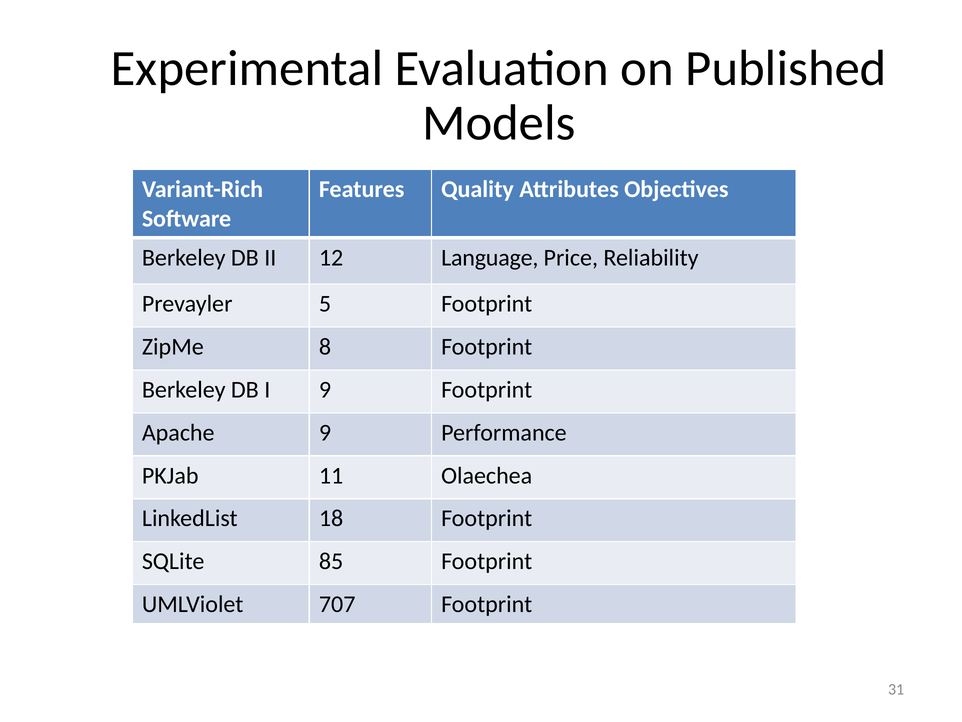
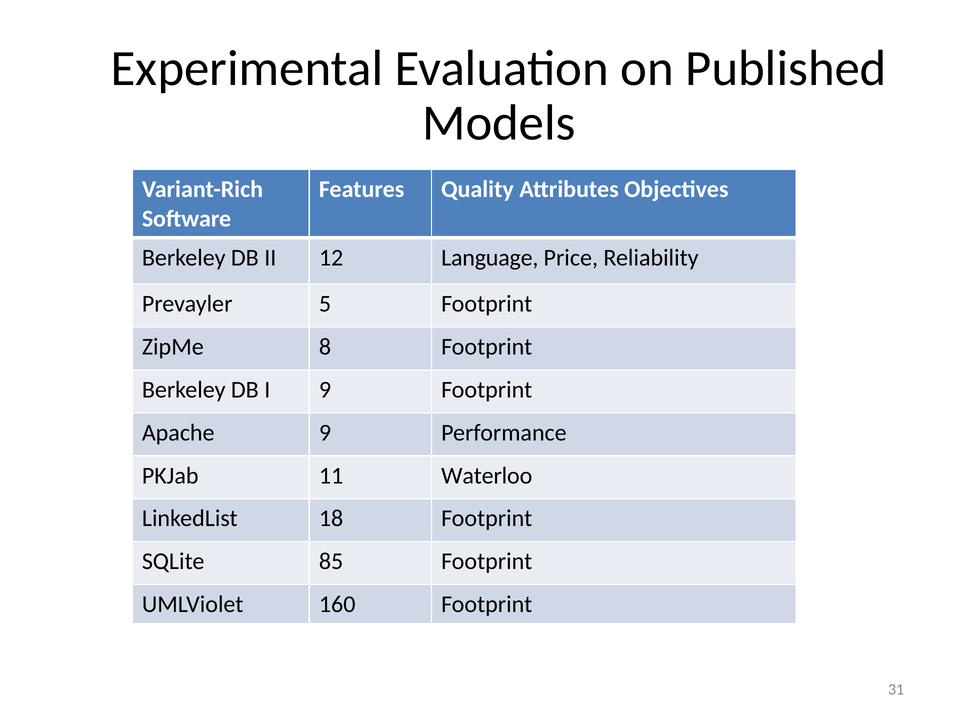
Olaechea: Olaechea -> Waterloo
707: 707 -> 160
